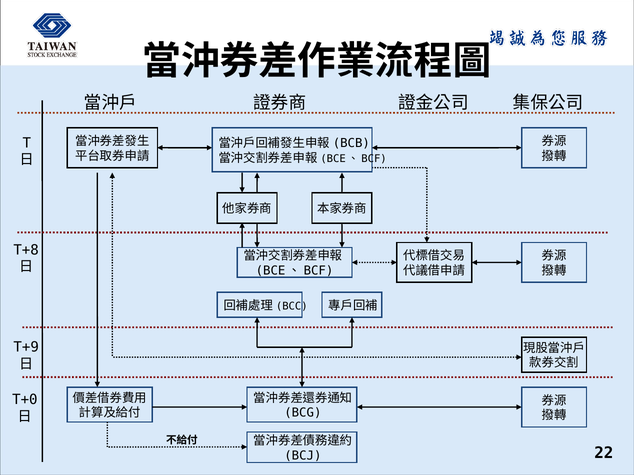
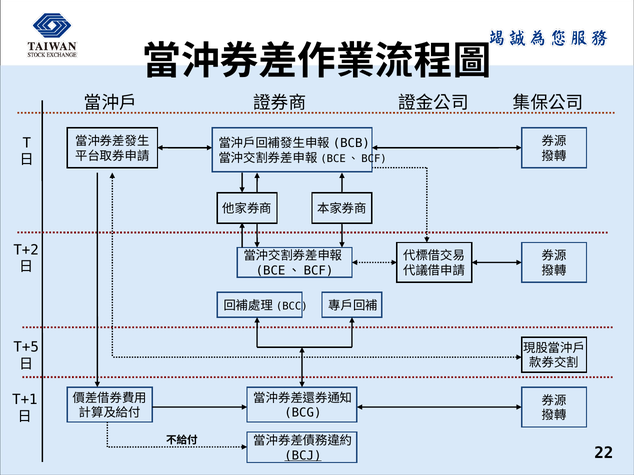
T+8: T+8 -> T+2
T+9: T+9 -> T+5
T+0: T+0 -> T+1
BCJ underline: none -> present
